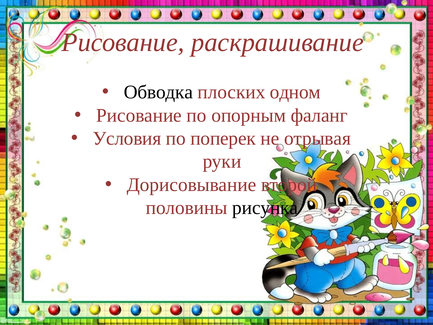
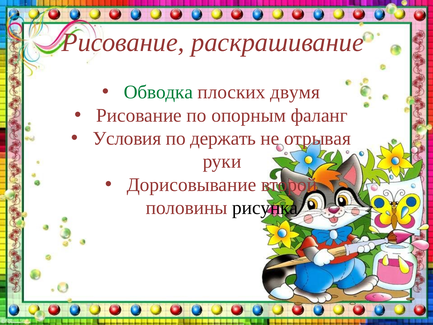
Обводка colour: black -> green
одном: одном -> двумя
поперек: поперек -> держать
